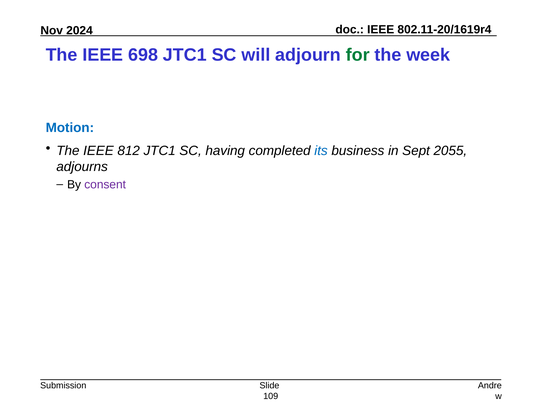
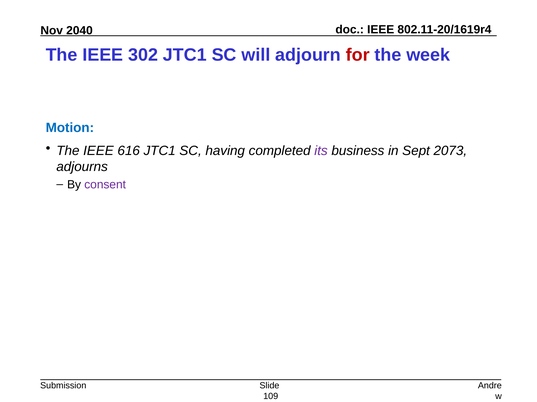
2024: 2024 -> 2040
698: 698 -> 302
for colour: green -> red
812: 812 -> 616
its colour: blue -> purple
2055: 2055 -> 2073
